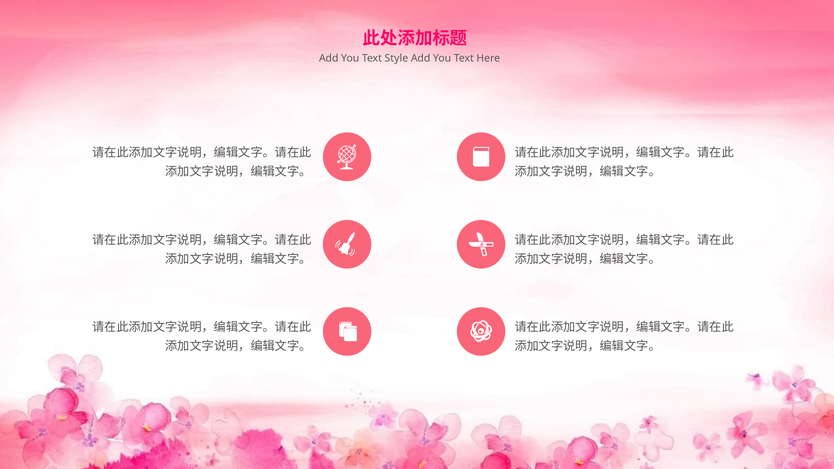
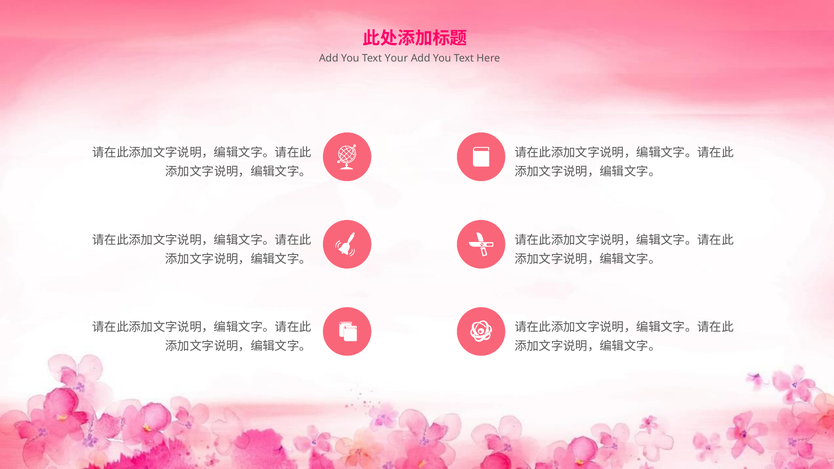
Style: Style -> Your
